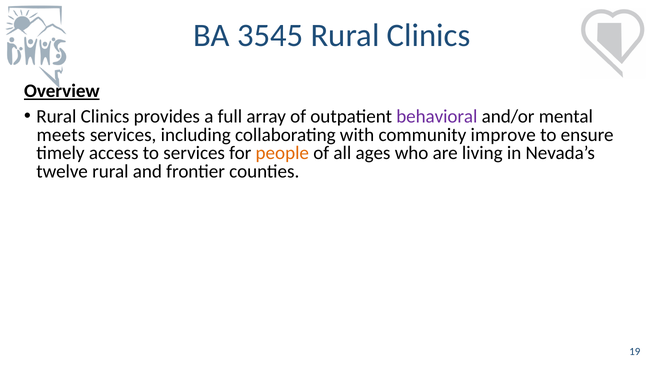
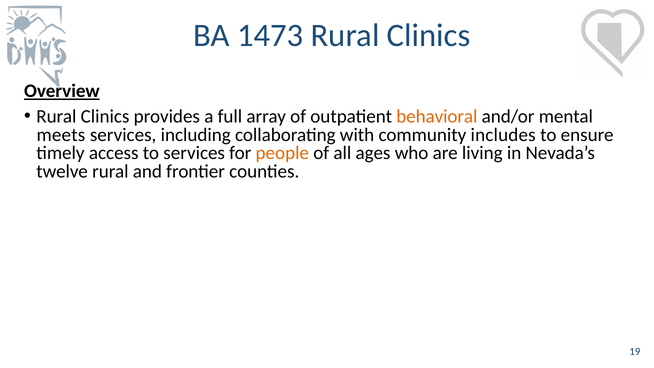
3545: 3545 -> 1473
behavioral colour: purple -> orange
improve: improve -> includes
